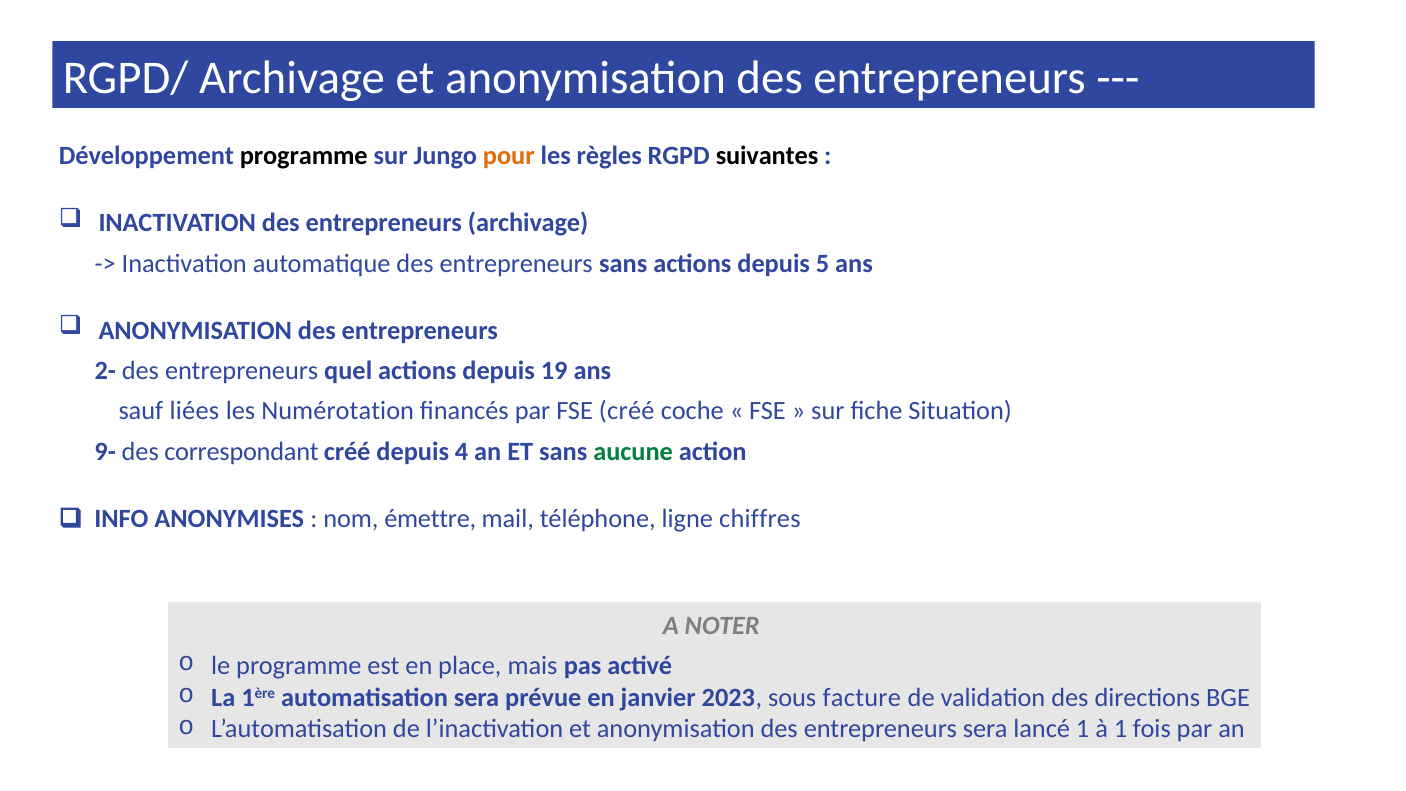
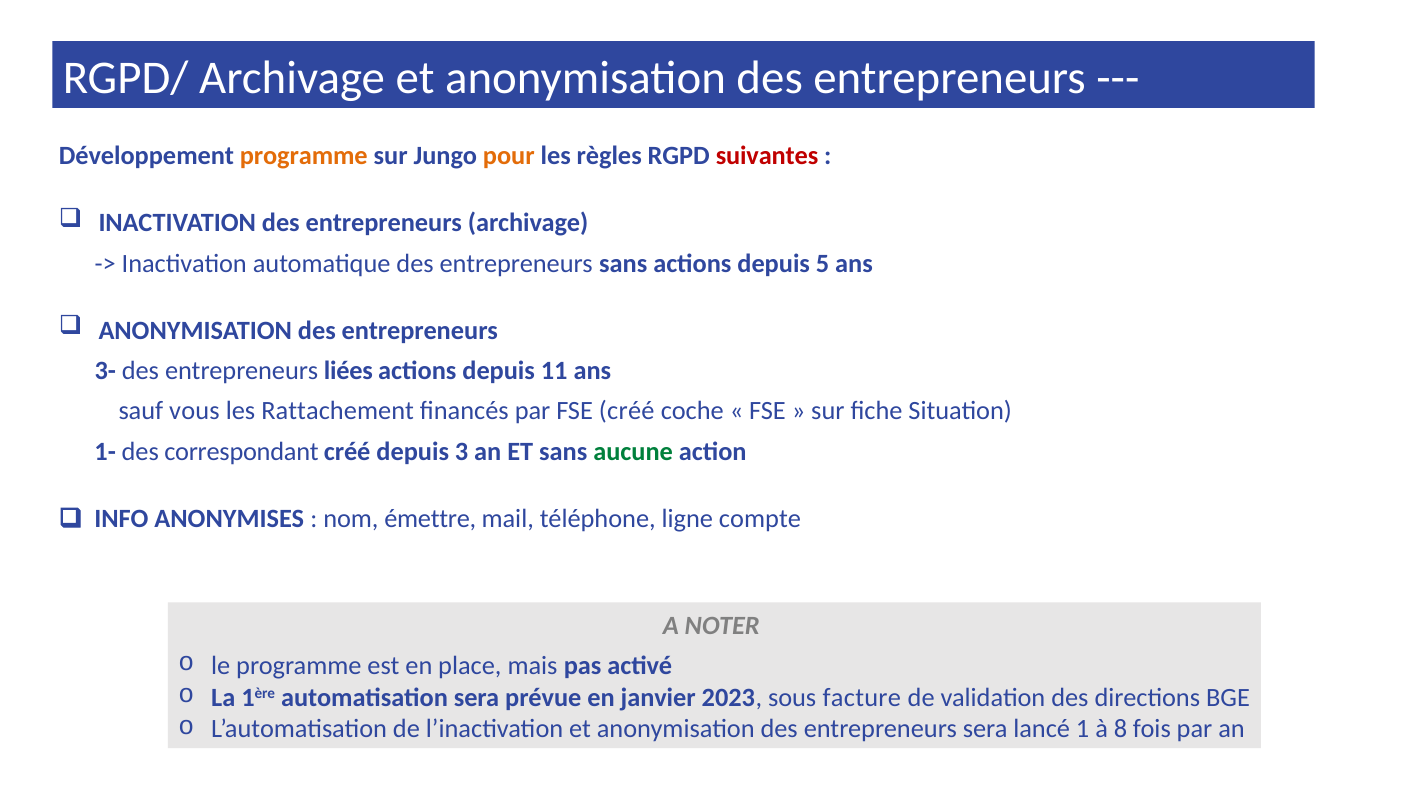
programme at (304, 156) colour: black -> orange
suivantes colour: black -> red
2-: 2- -> 3-
quel: quel -> liées
19: 19 -> 11
liées: liées -> vous
Numérotation: Numérotation -> Rattachement
9-: 9- -> 1-
4: 4 -> 3
chiffres: chiffres -> compte
à 1: 1 -> 8
